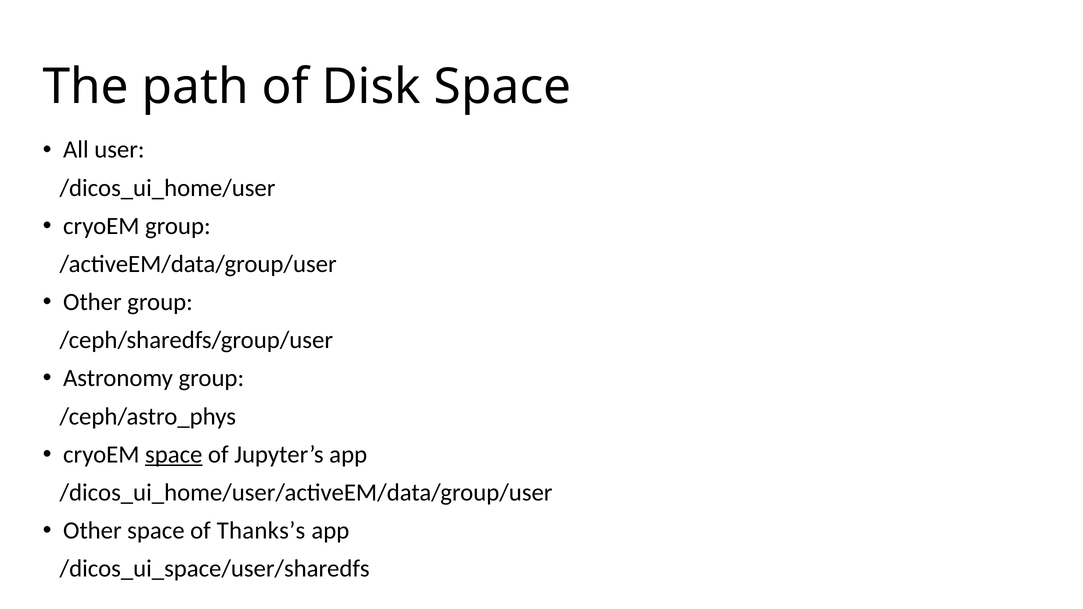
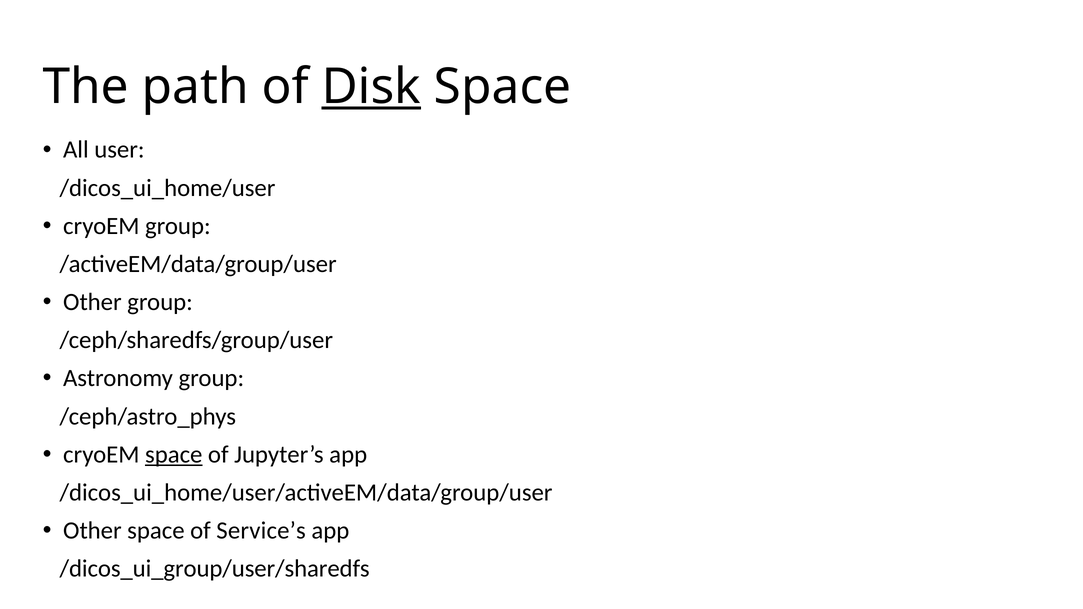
Disk underline: none -> present
Thanks’s: Thanks’s -> Service’s
/dicos_ui_space/user/sharedfs: /dicos_ui_space/user/sharedfs -> /dicos_ui_group/user/sharedfs
